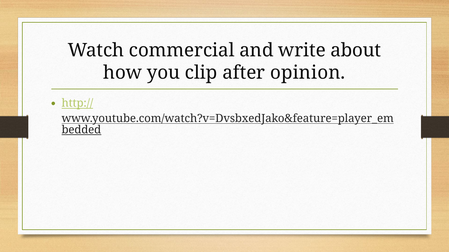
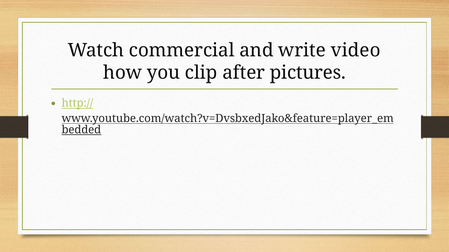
about: about -> video
opinion: opinion -> pictures
